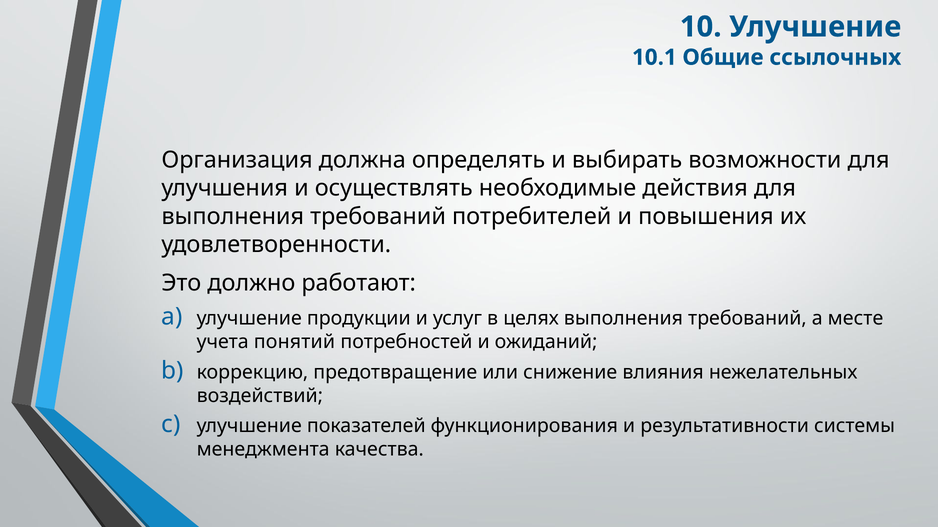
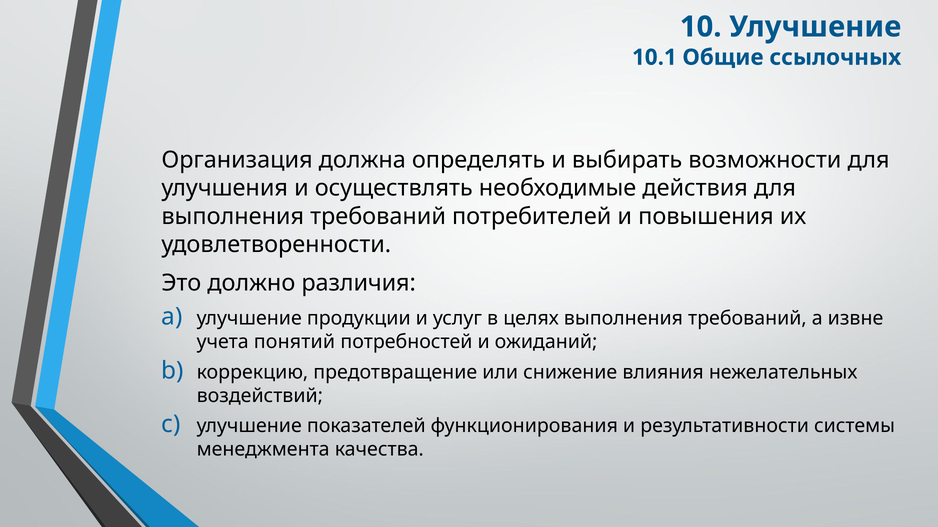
работают: работают -> различия
месте: месте -> извне
